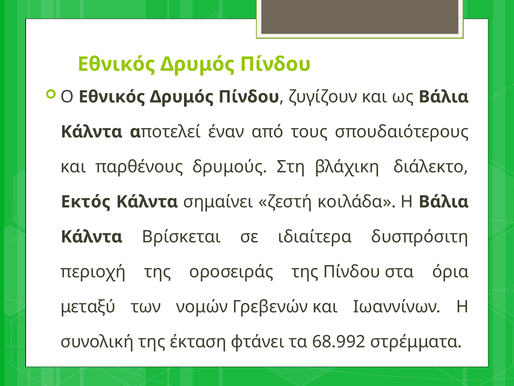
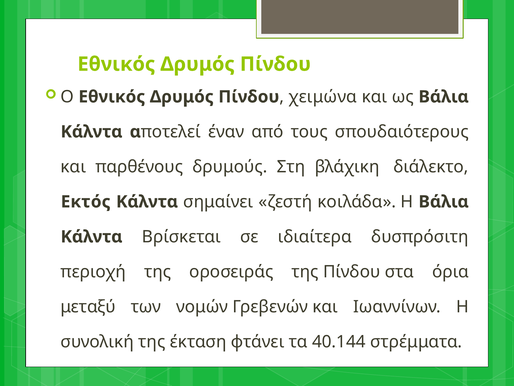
ζυγίζουν: ζυγίζουν -> χειμώνα
68.992: 68.992 -> 40.144
